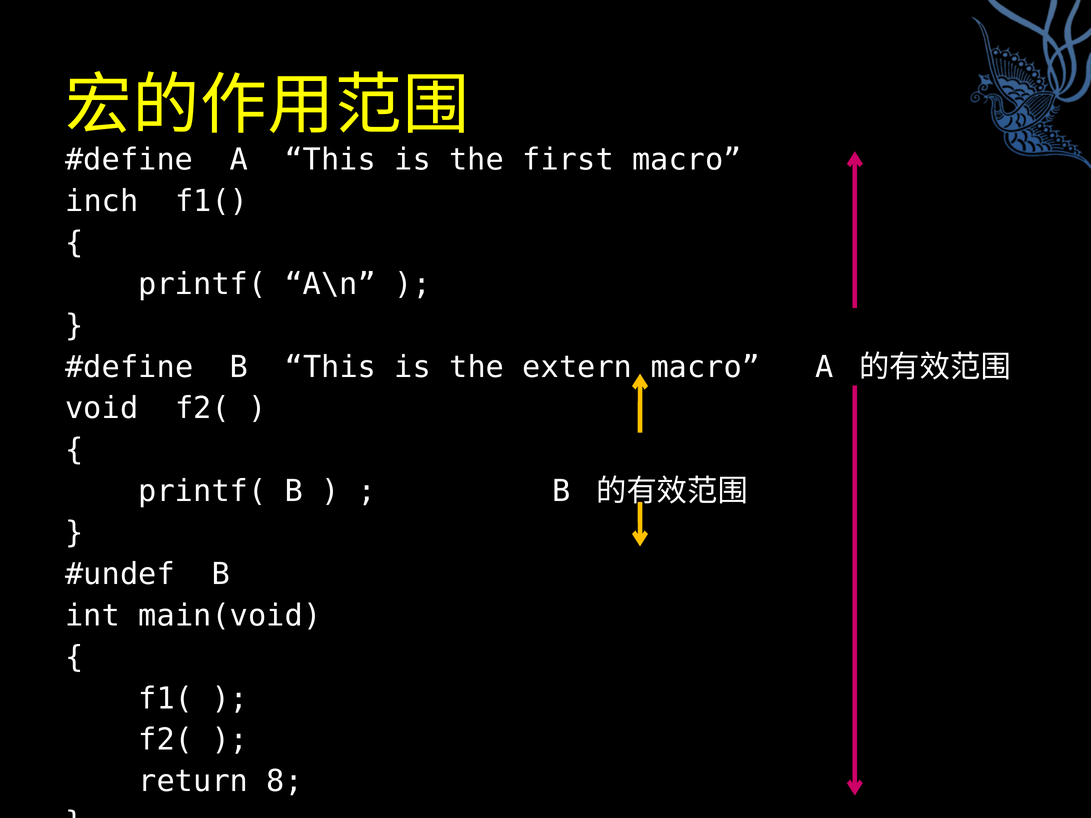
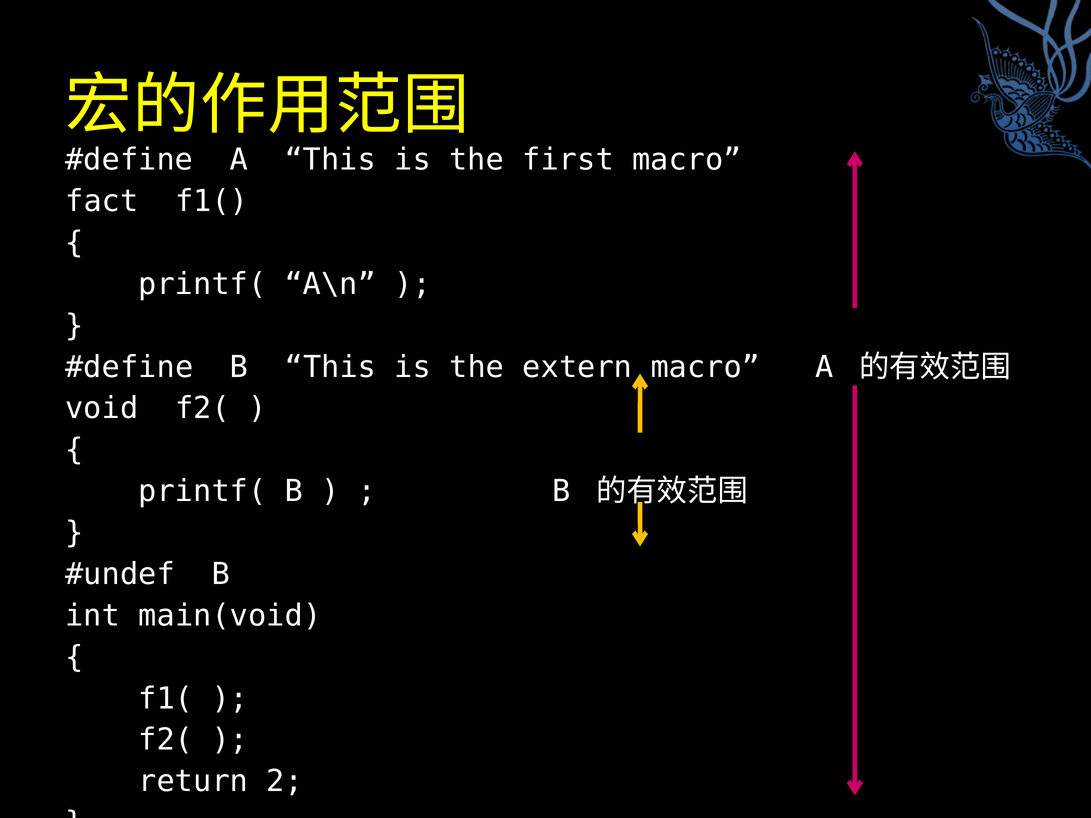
inch: inch -> fact
8: 8 -> 2
